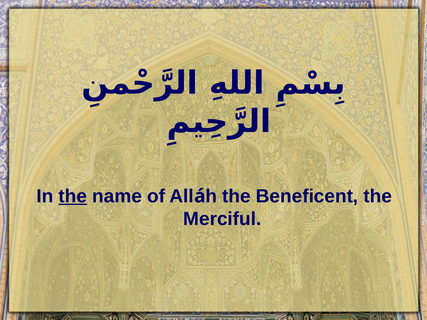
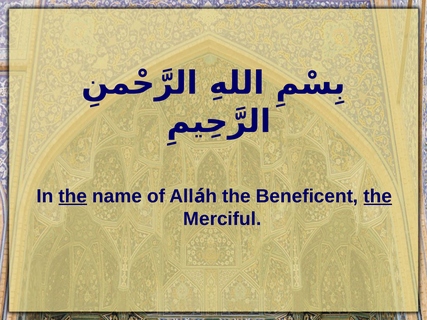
the at (378, 196) underline: none -> present
